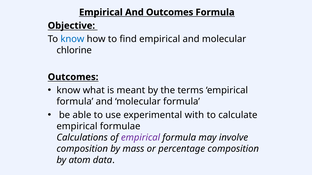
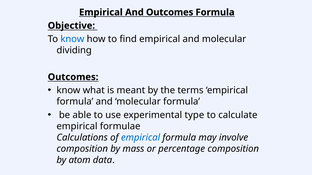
chlorine: chlorine -> dividing
with: with -> type
empirical at (141, 138) colour: purple -> blue
